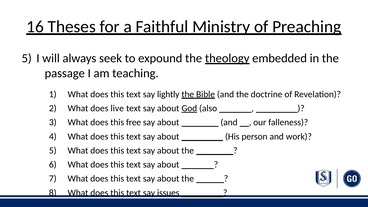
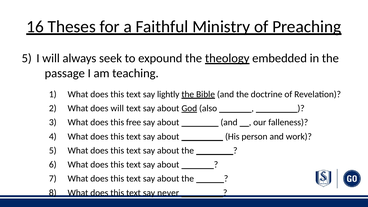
does live: live -> will
issues: issues -> never
